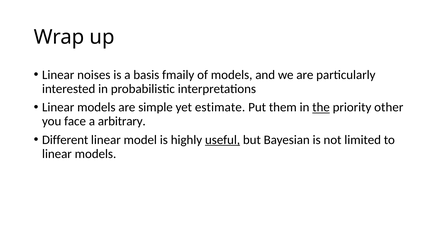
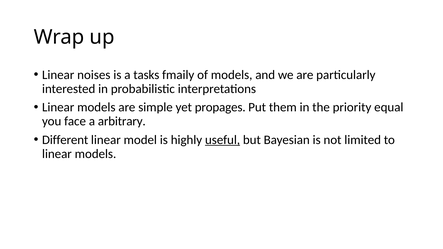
basis: basis -> tasks
estimate: estimate -> propages
the underline: present -> none
other: other -> equal
